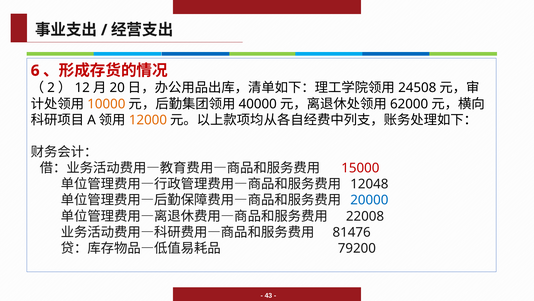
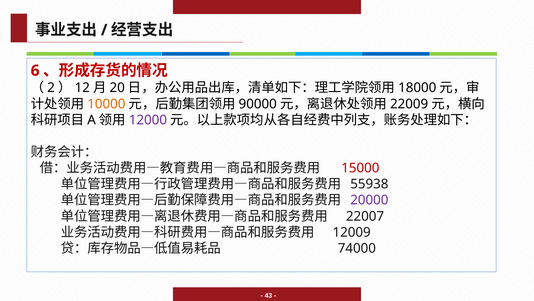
24508: 24508 -> 18000
40000: 40000 -> 90000
62000: 62000 -> 22009
12000 colour: orange -> purple
12048: 12048 -> 55938
20000 colour: blue -> purple
22008: 22008 -> 22007
81476: 81476 -> 12009
79200: 79200 -> 74000
